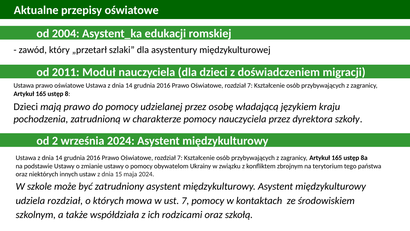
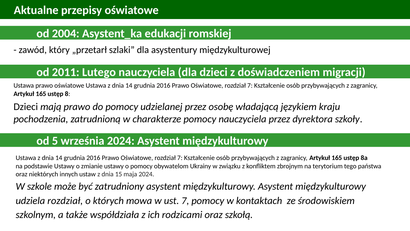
Moduł: Moduł -> Lutego
2: 2 -> 5
